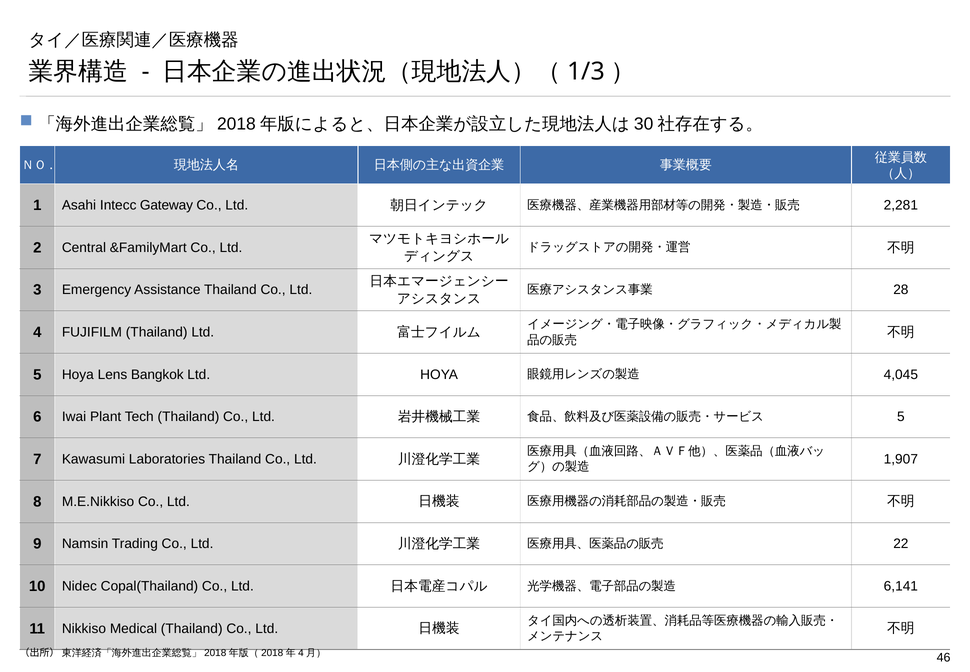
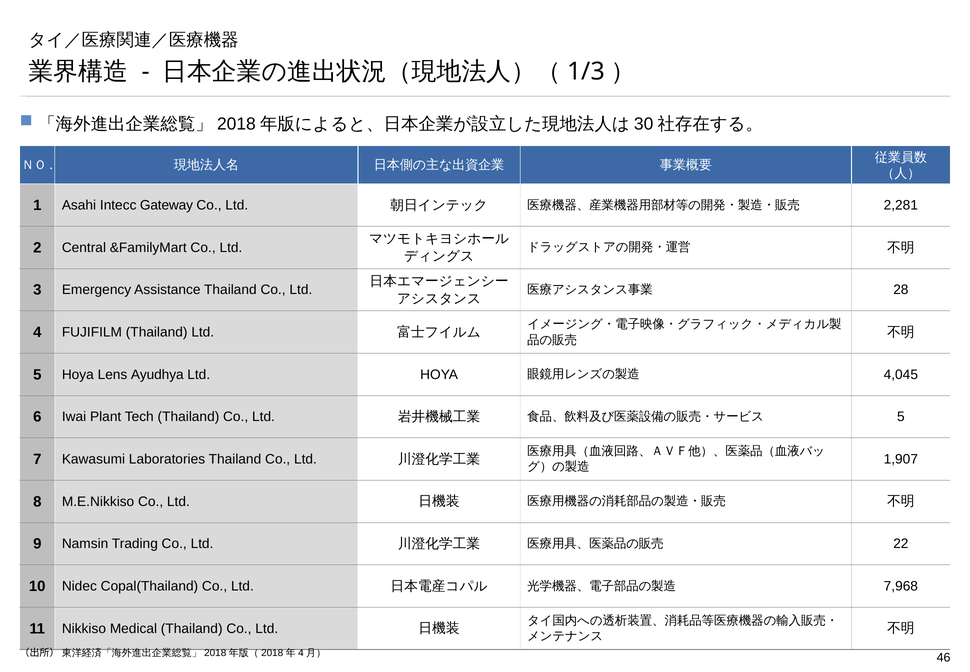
Bangkok: Bangkok -> Ayudhya
6,141: 6,141 -> 7,968
